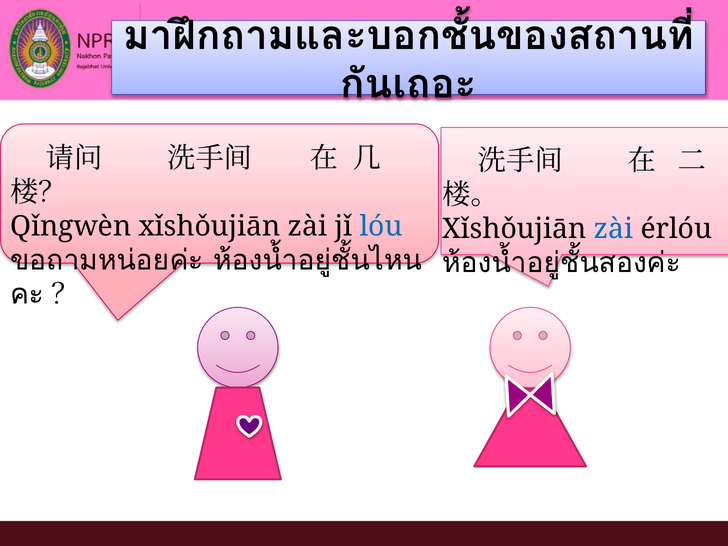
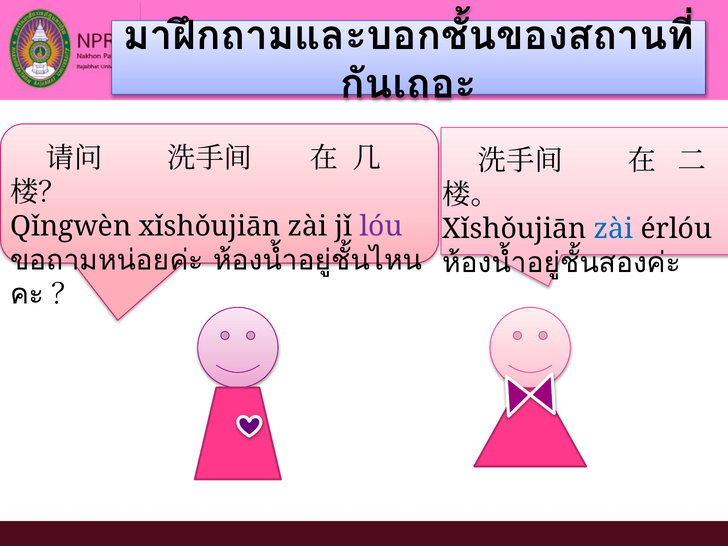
lóu colour: blue -> purple
